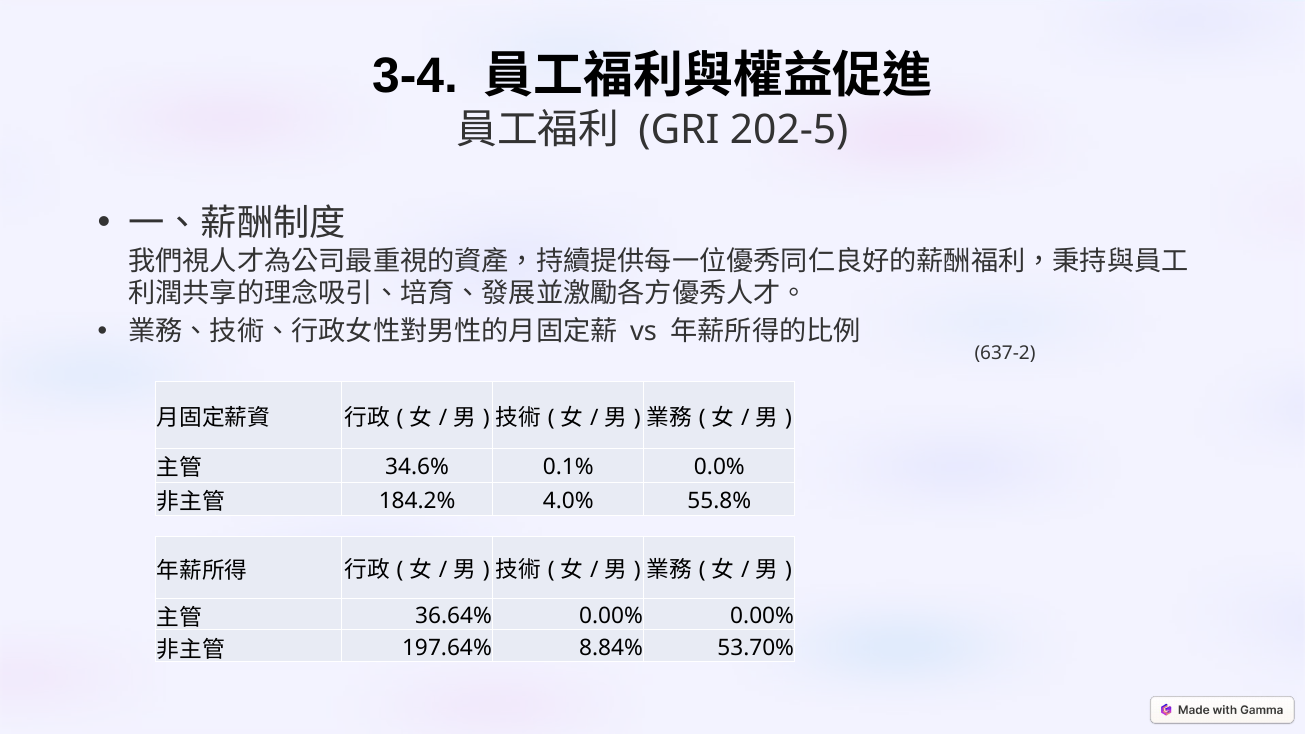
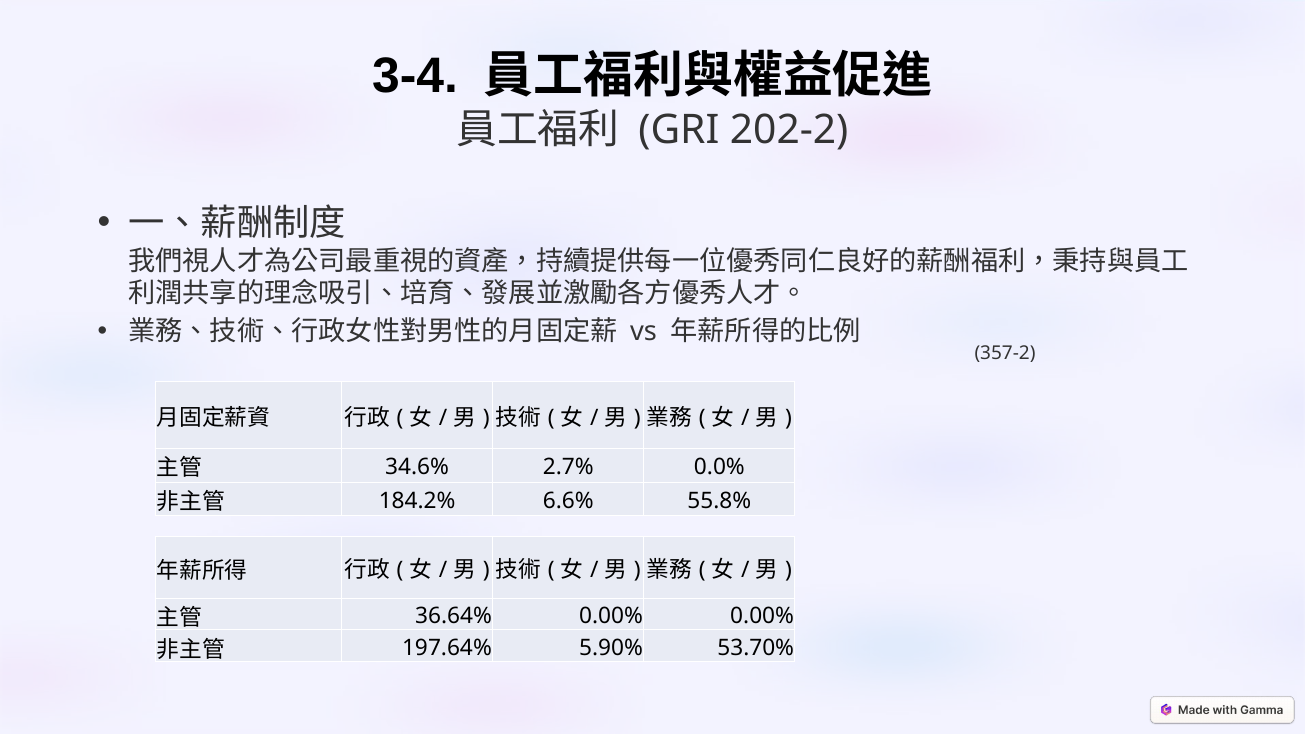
202-5: 202-5 -> 202-2
637-2: 637-2 -> 357-2
0.1%: 0.1% -> 2.7%
4.0%: 4.0% -> 6.6%
8.84%: 8.84% -> 5.90%
